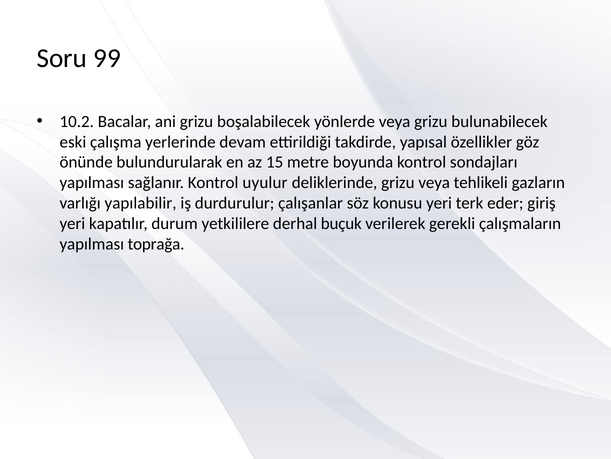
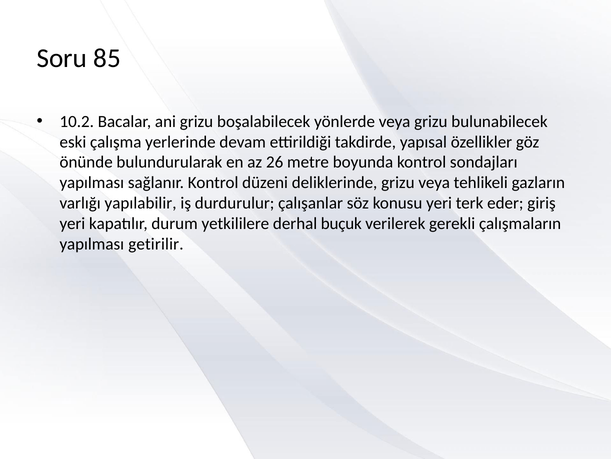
99: 99 -> 85
15: 15 -> 26
uyulur: uyulur -> düzeni
toprağa: toprağa -> getirilir
